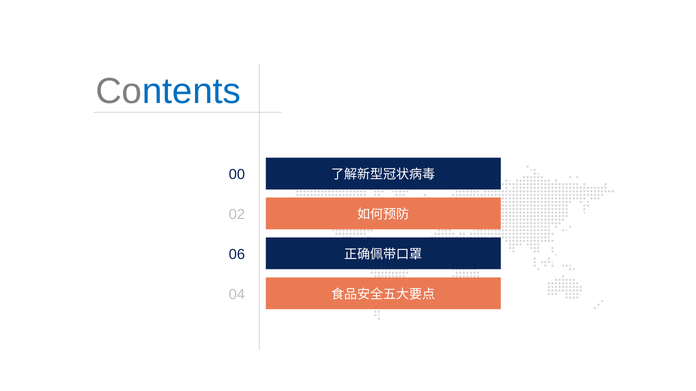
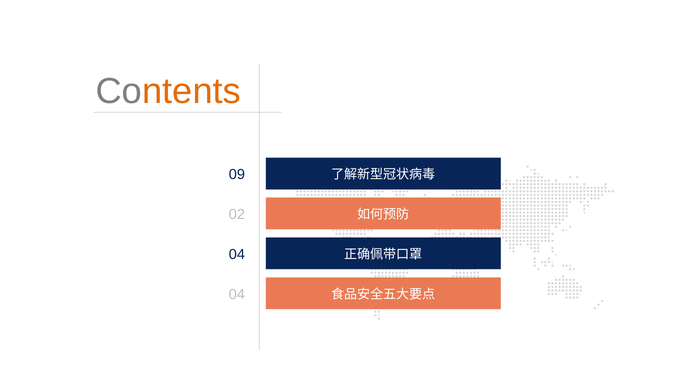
ntents colour: blue -> orange
0 0: 0 -> 9
6 at (241, 255): 6 -> 4
